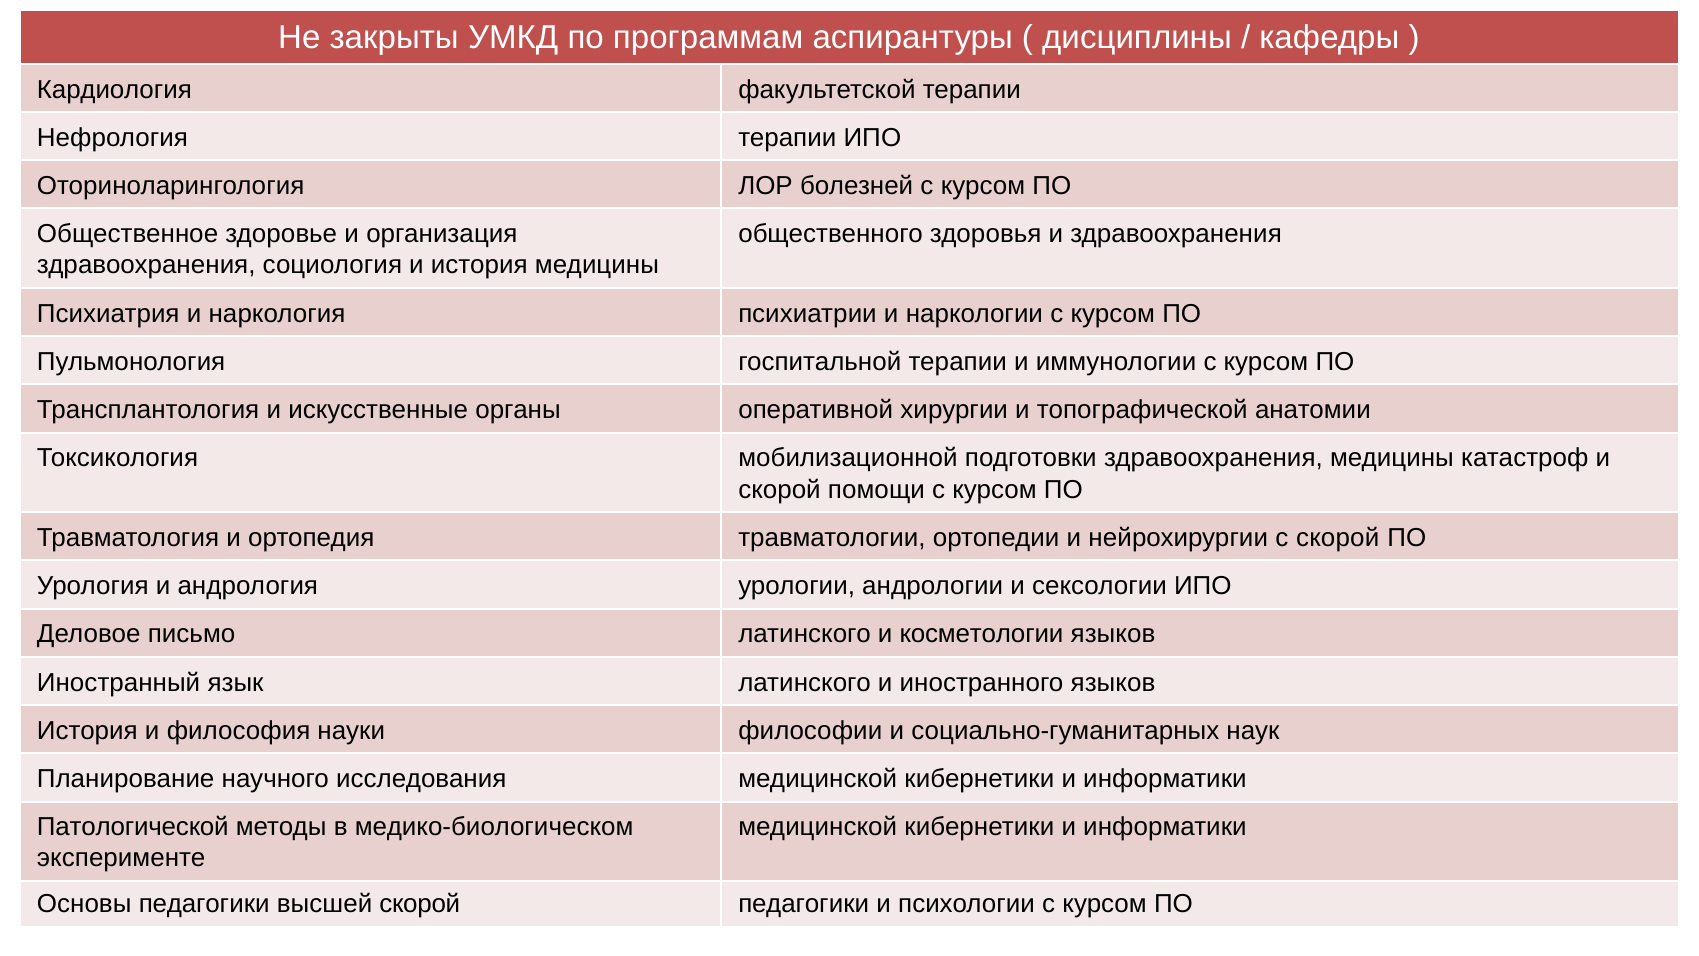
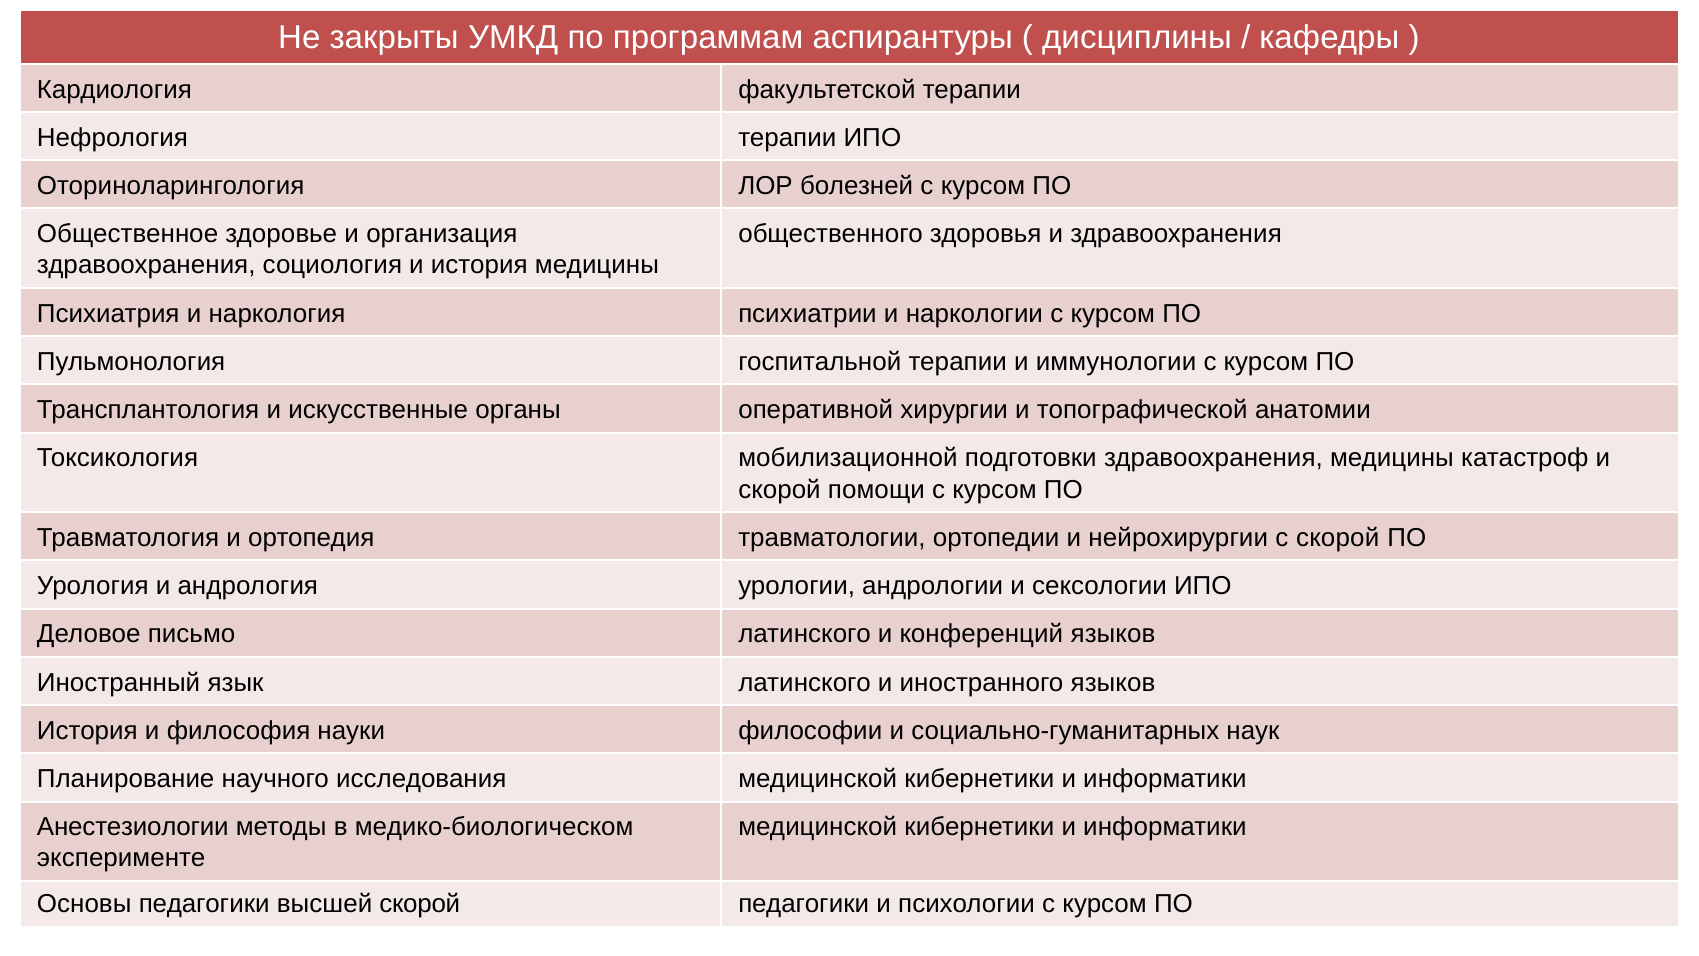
косметологии: косметологии -> конференций
Патологической: Патологической -> Анестезиологии
